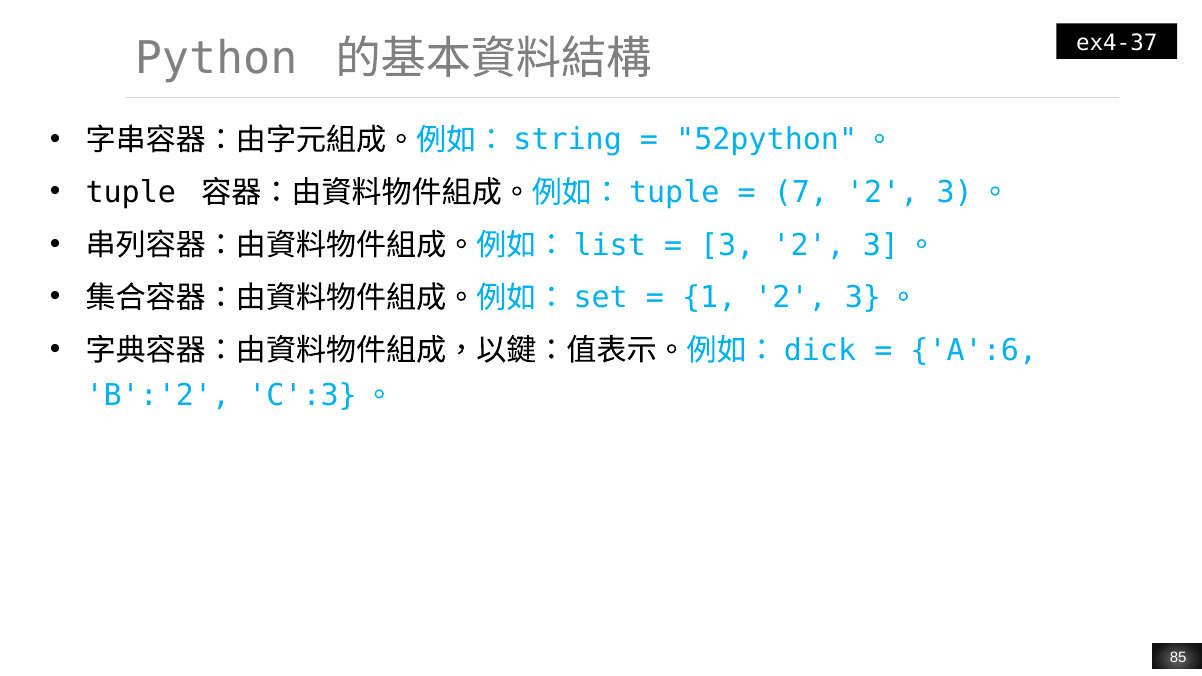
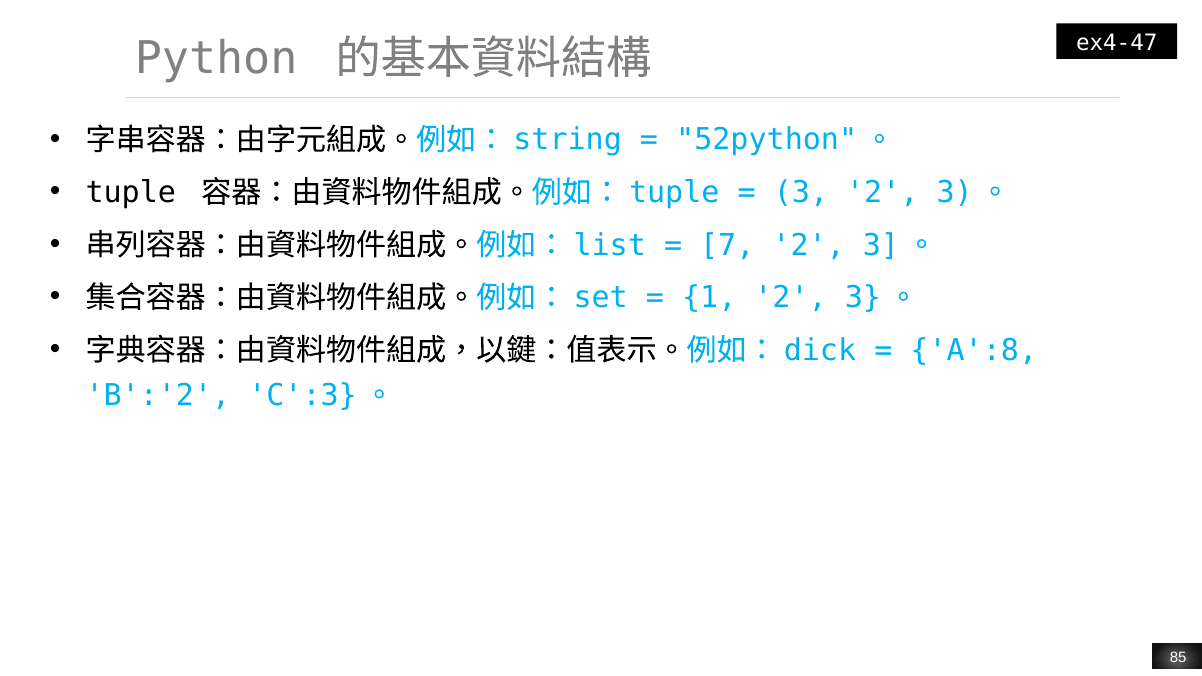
ex4-37: ex4-37 -> ex4-47
7 at (801, 193): 7 -> 3
3 at (727, 245): 3 -> 7
A':6: A':6 -> A':8
